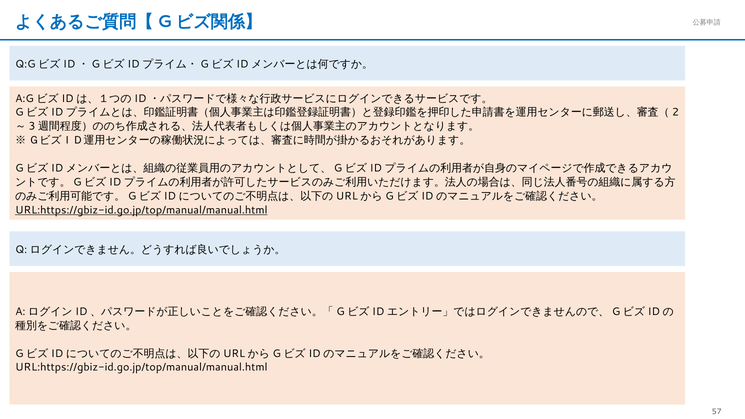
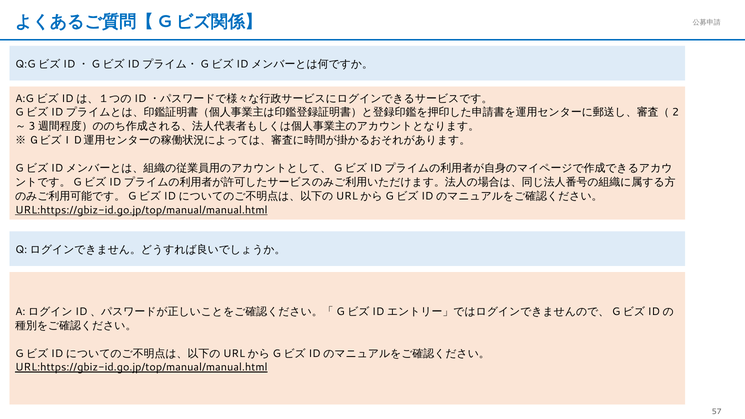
URL:https://gbiz-id.go.jp/top/manual/manual.html at (141, 367) underline: none -> present
